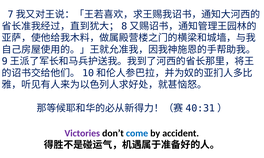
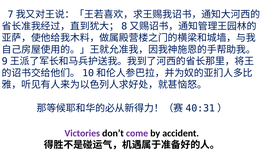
come colour: blue -> purple
